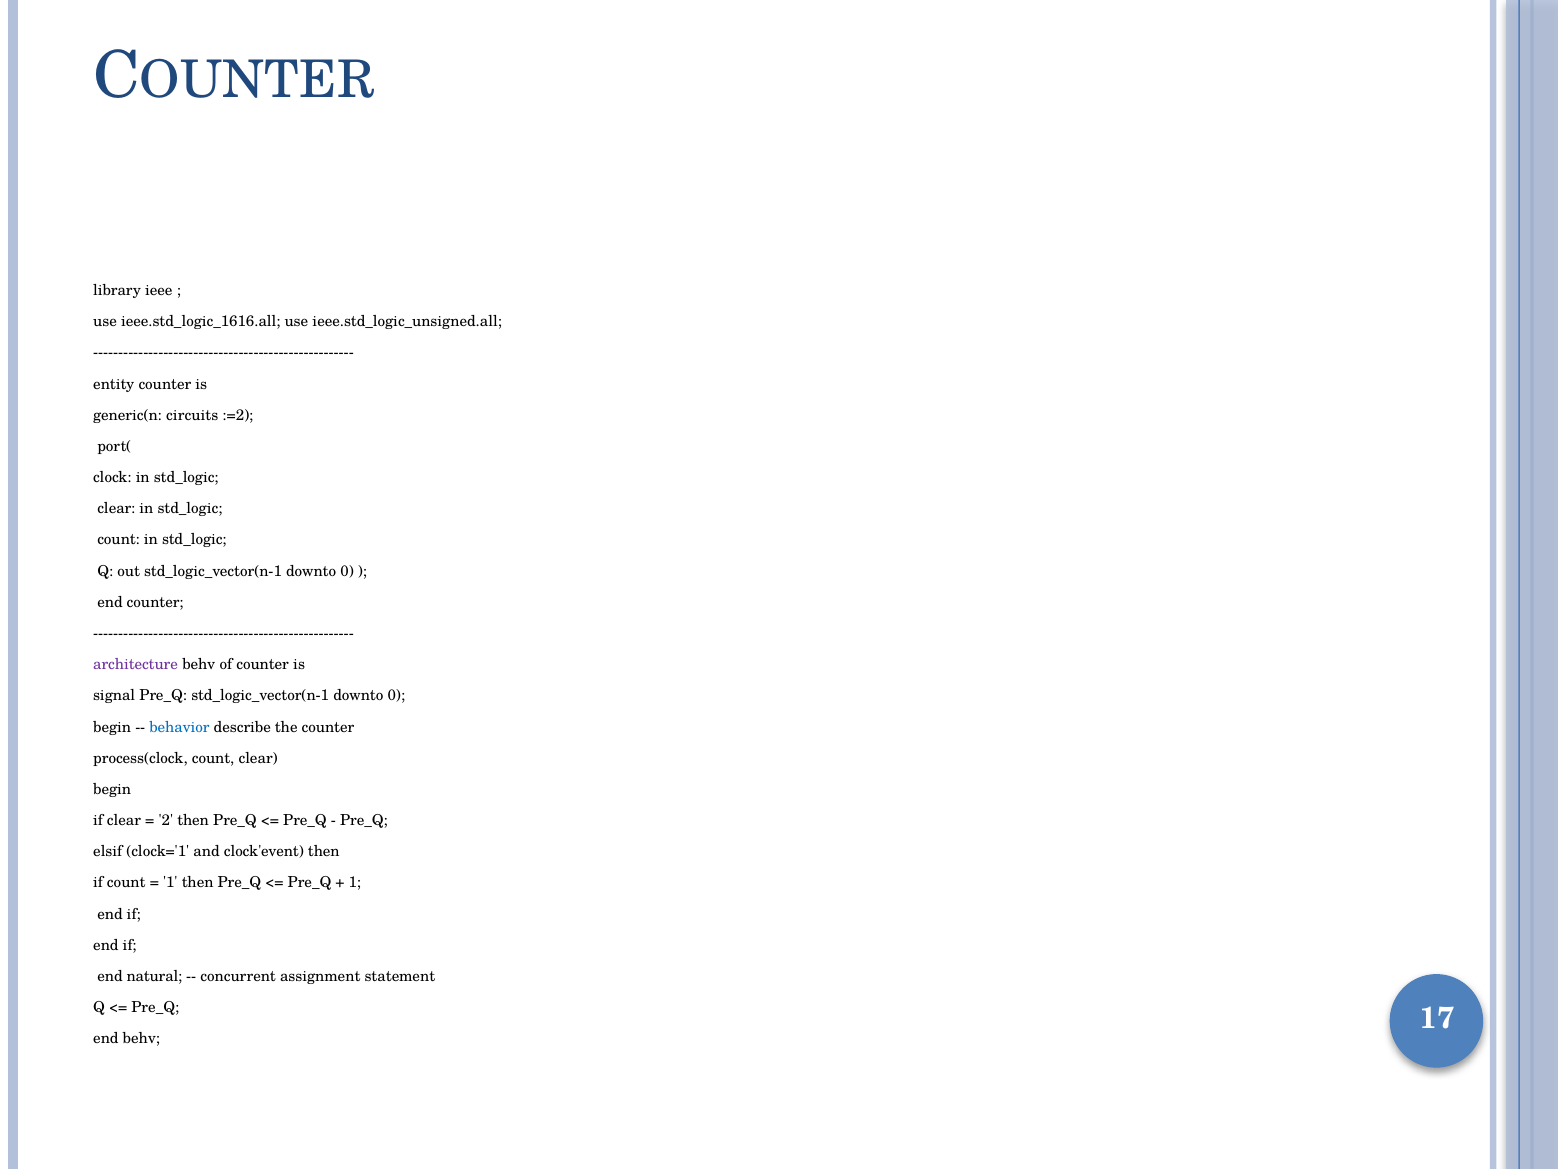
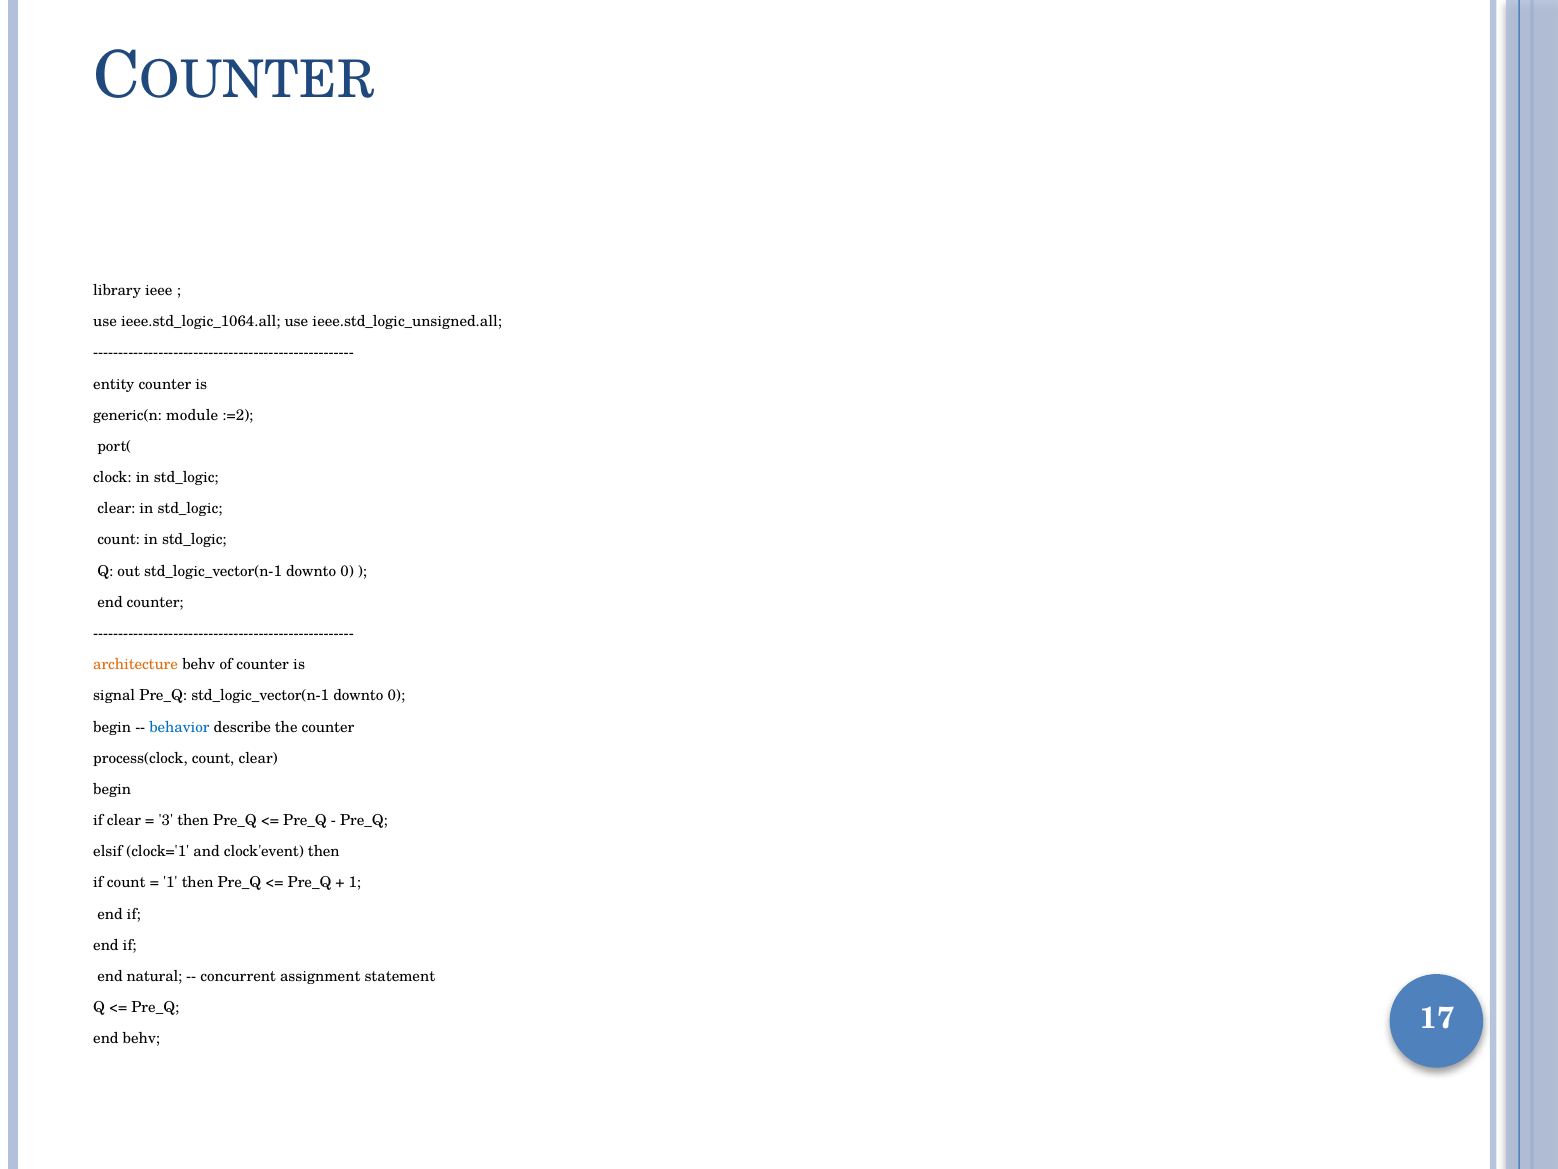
ieee.std_logic_1616.all: ieee.std_logic_1616.all -> ieee.std_logic_1064.all
circuits: circuits -> module
architecture colour: purple -> orange
2: 2 -> 3
